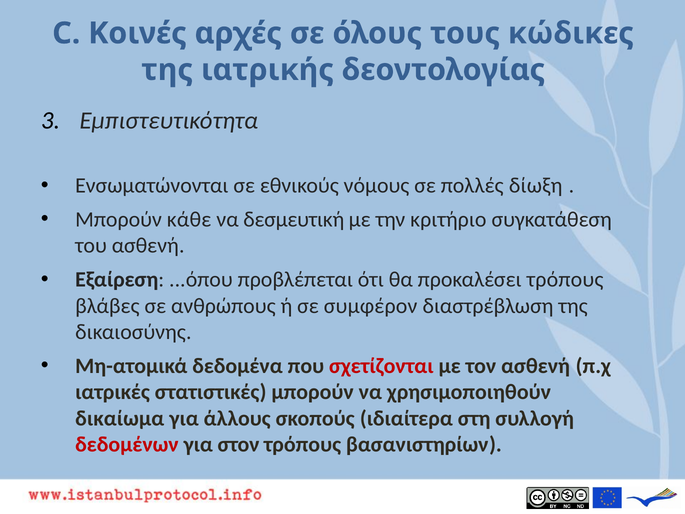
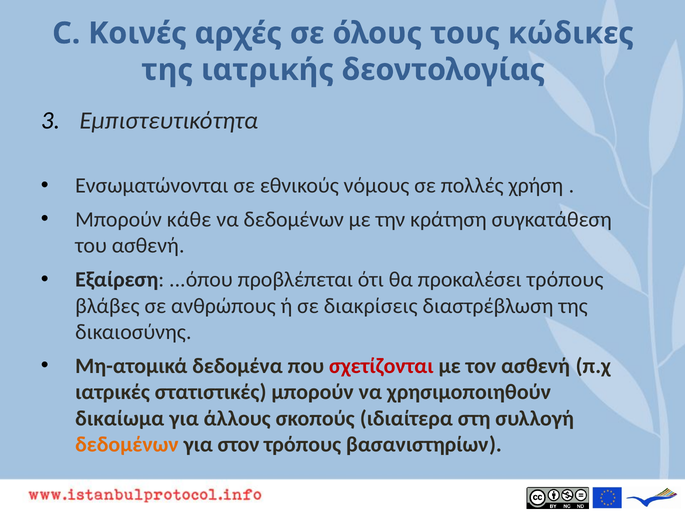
δίωξη: δίωξη -> χρήση
να δεσμευτική: δεσμευτική -> δεδομένων
κριτήριο: κριτήριο -> κράτηση
συμφέρον: συμφέρον -> διακρίσεις
δεδομένων at (127, 445) colour: red -> orange
